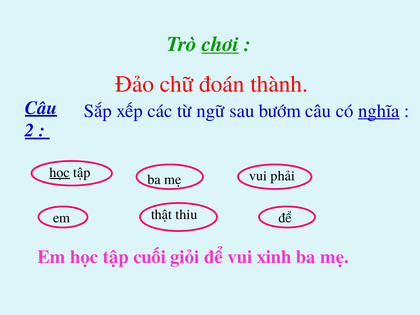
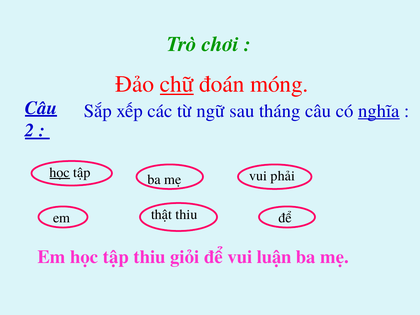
chơi underline: present -> none
chữ underline: none -> present
thành: thành -> móng
bướm: bướm -> tháng
tập cuối: cuối -> thiu
xinh: xinh -> luận
